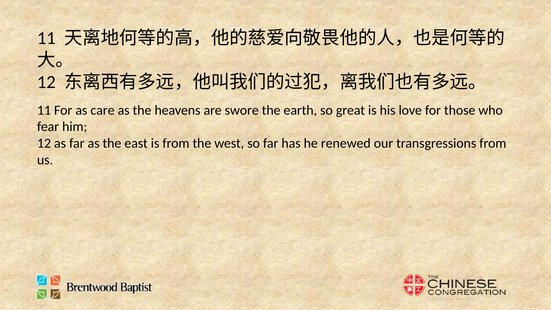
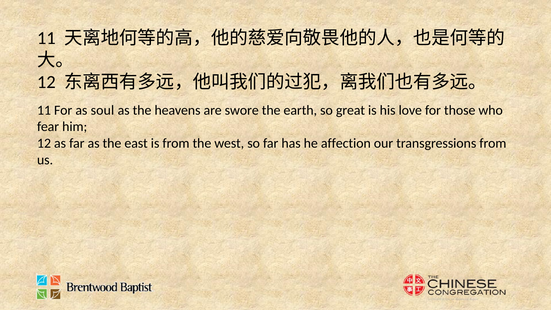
care: care -> soul
renewed: renewed -> affection
